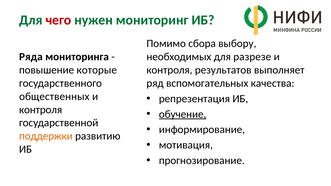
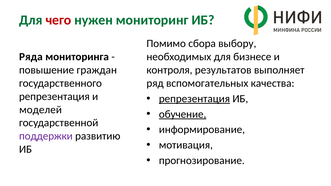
разрезе: разрезе -> бизнесе
которые: которые -> граждан
общественных at (54, 96): общественных -> репрезентация
репрезентация at (194, 99) underline: none -> present
контроля at (41, 110): контроля -> моделей
поддержки colour: orange -> purple
